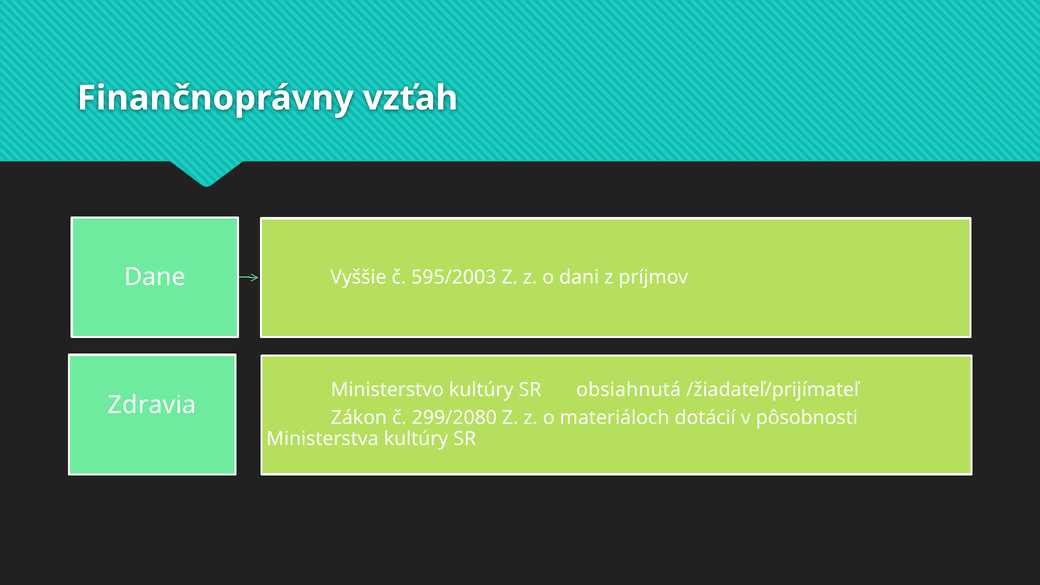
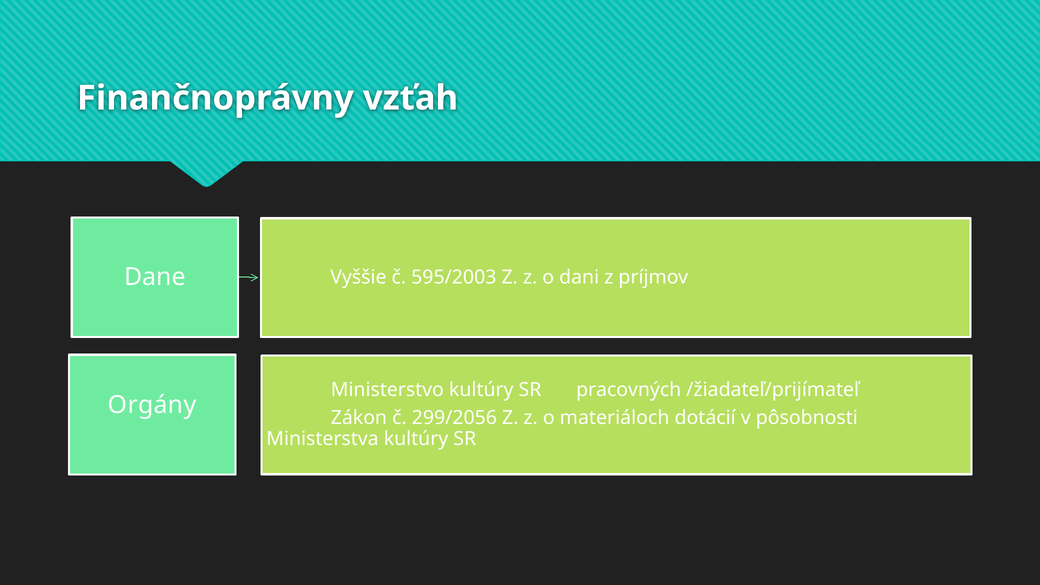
obsiahnutá: obsiahnutá -> pracovných
Zdravia: Zdravia -> Orgány
299/2080: 299/2080 -> 299/2056
